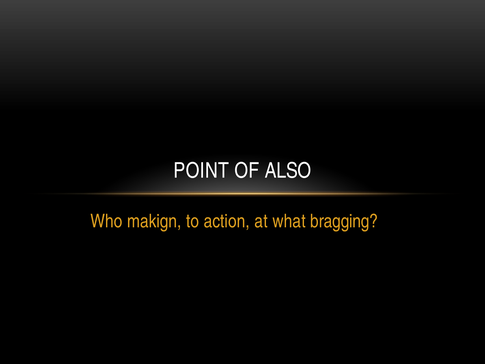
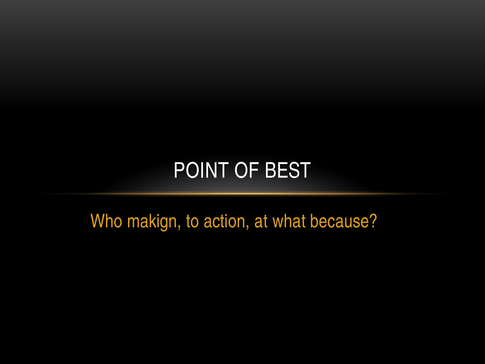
ALSO: ALSO -> BEST
bragging: bragging -> because
